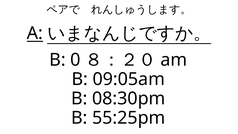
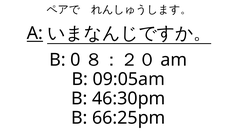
08:30pm: 08:30pm -> 46:30pm
55:25pm: 55:25pm -> 66:25pm
